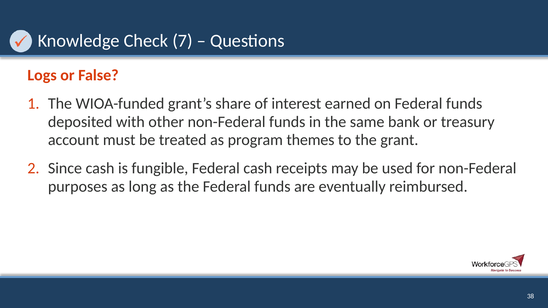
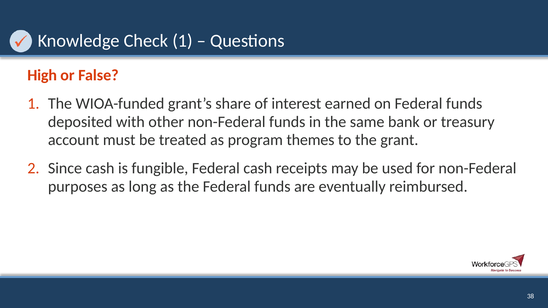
Check 7: 7 -> 1
Logs: Logs -> High
